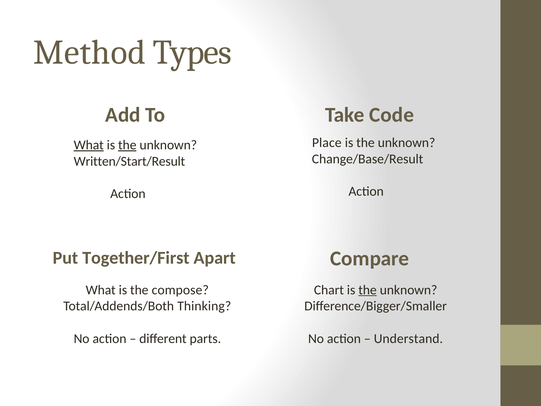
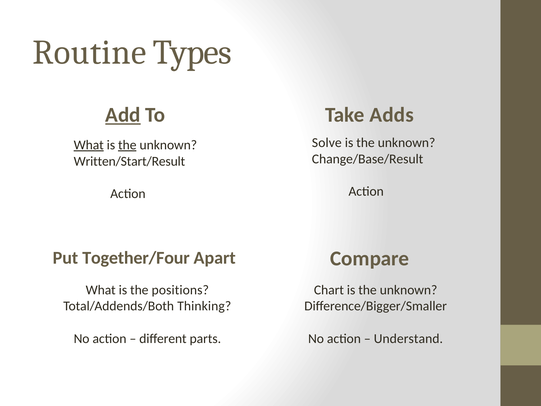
Method: Method -> Routine
Add underline: none -> present
Code: Code -> Adds
Place: Place -> Solve
Together/First: Together/First -> Together/Four
compose: compose -> positions
the at (368, 290) underline: present -> none
